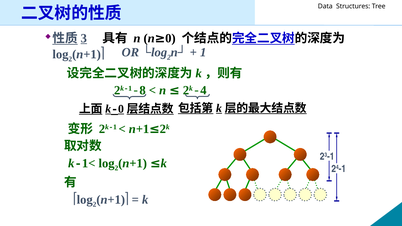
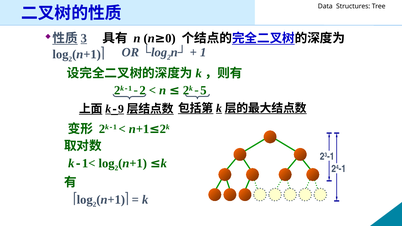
8 at (143, 90): 8 -> 2
4: 4 -> 5
0: 0 -> 9
